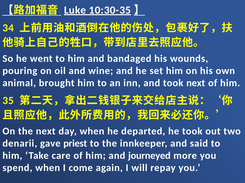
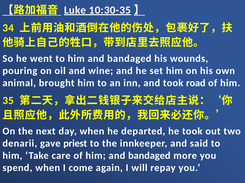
took next: next -> road
of him and journeyed: journeyed -> bandaged
